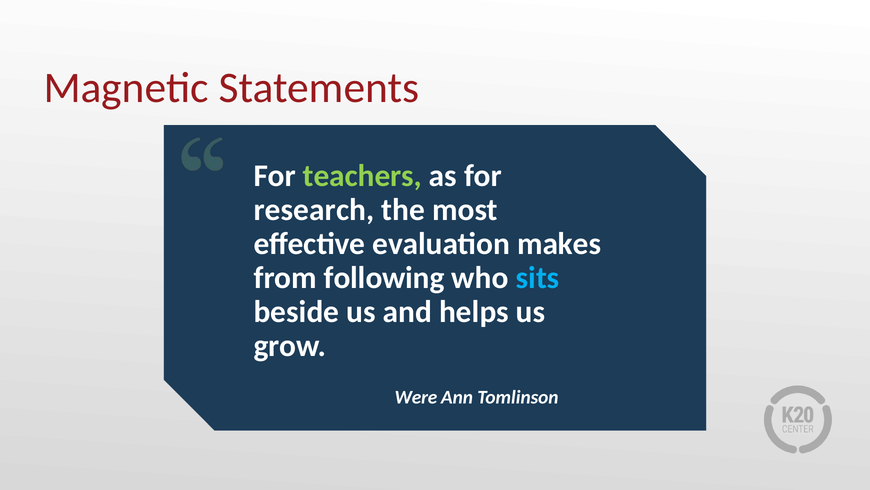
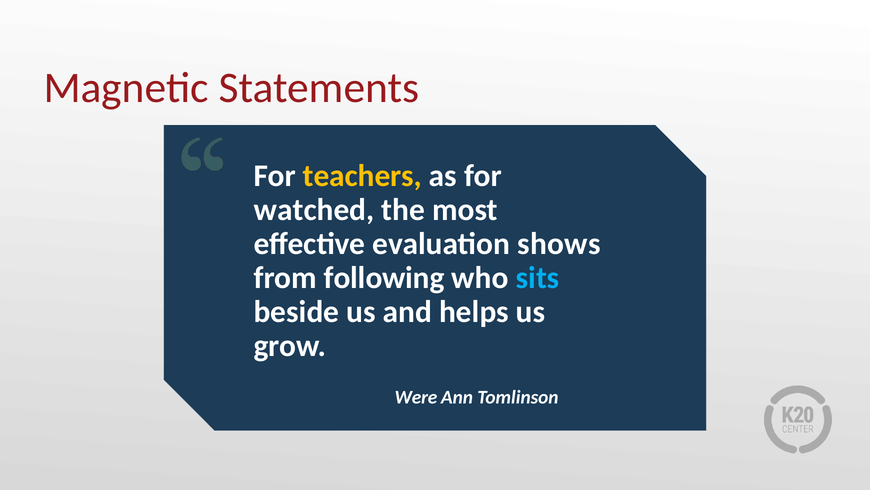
teachers colour: light green -> yellow
research: research -> watched
makes: makes -> shows
